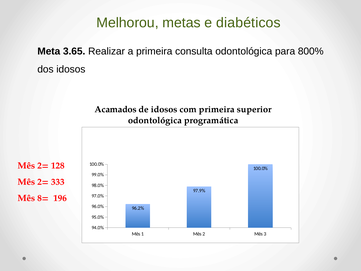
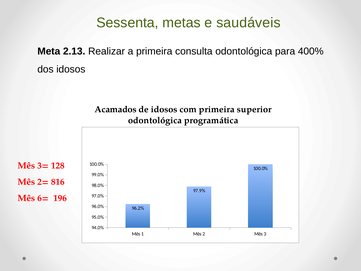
Melhorou: Melhorou -> Sessenta
diabéticos: diabéticos -> saudáveis
3.65: 3.65 -> 2.13
800%: 800% -> 400%
2= at (43, 166): 2= -> 3=
333: 333 -> 816
8=: 8= -> 6=
